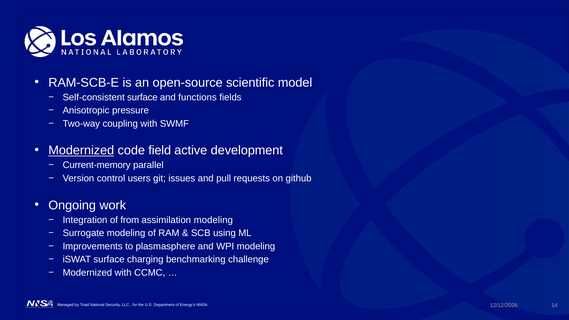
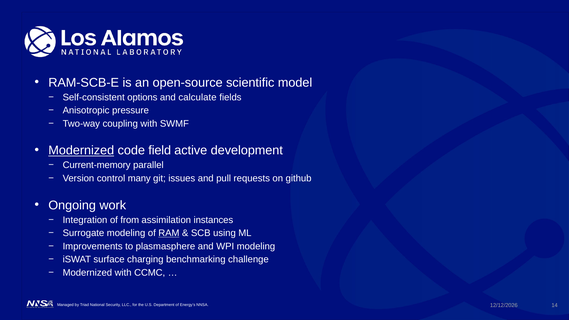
Self-consistent surface: surface -> options
functions: functions -> calculate
users: users -> many
assimilation modeling: modeling -> instances
RAM underline: none -> present
